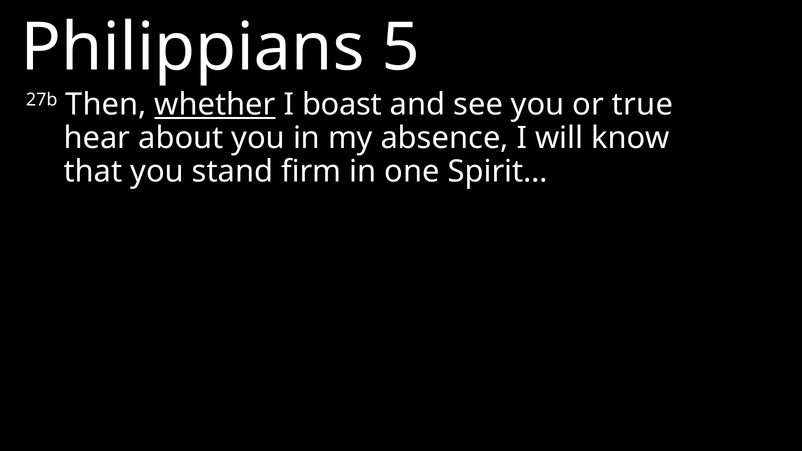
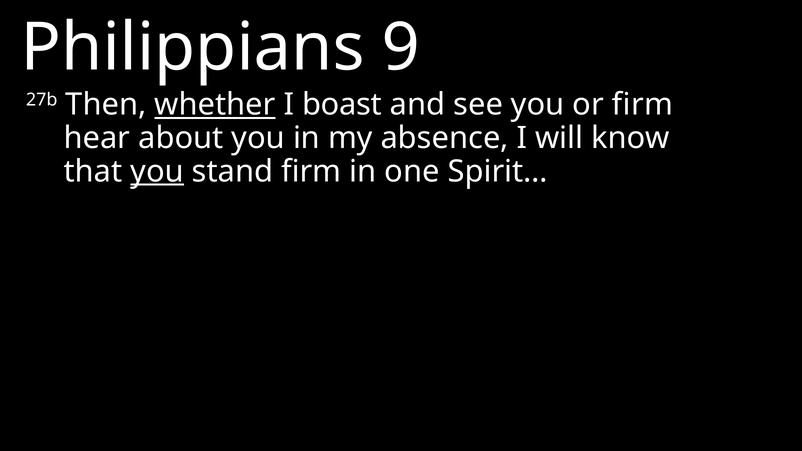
5: 5 -> 9
or true: true -> firm
you at (157, 171) underline: none -> present
